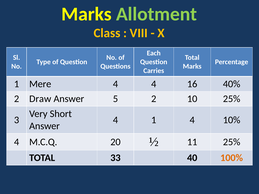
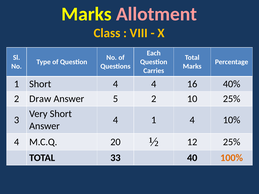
Allotment colour: light green -> pink
1 Mere: Mere -> Short
11: 11 -> 12
